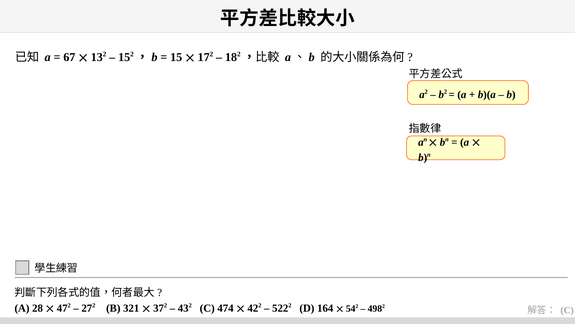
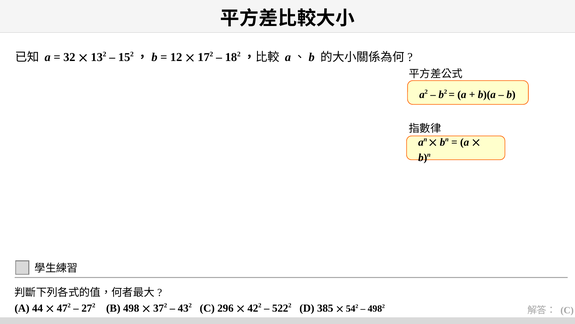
67: 67 -> 32
15: 15 -> 12
28: 28 -> 44
321: 321 -> 498
474: 474 -> 296
164: 164 -> 385
